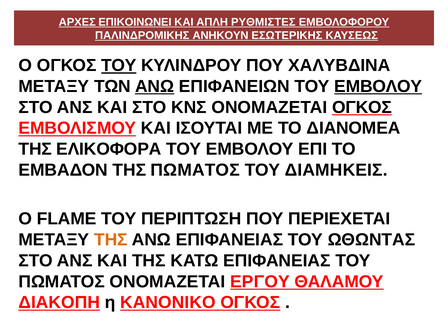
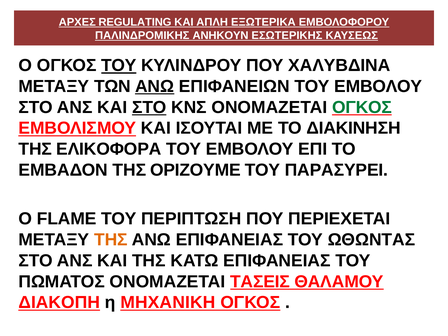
ΕΠΙΚΟΙΝΩΝΕΙ: ΕΠΙΚΟΙΝΩΝΕΙ -> REGULATING
ΡΥΘΜΙΣΤΕΣ: ΡΥΘΜΙΣΤΕΣ -> ΕΞΩΤΕΡΙΚΑ
ΕΜΒΟΛΟΥ at (378, 86) underline: present -> none
ΣΤΟ at (149, 107) underline: none -> present
ΟΓΚΟΣ at (362, 107) colour: black -> green
ΔΙΑΝΟΜΕΑ: ΔΙΑΝΟΜΕΑ -> ΔΙΑΚΙΝΗΣΗ
ΤΗΣ ΠΩΜΑΤΟΣ: ΠΩΜΑΤΟΣ -> ΟΡΙΖΟΥΜΕ
ΔΙΑΜΗΚΕΙΣ: ΔΙΑΜΗΚΕΙΣ -> ΠΑΡΑΣΥΡΕΙ
ΕΡΓΟΥ: ΕΡΓΟΥ -> ΤΑΣΕΙΣ
ΚΑΝΟΝΙΚΟ: ΚΑΝΟΝΙΚΟ -> ΜΗΧΑΝΙΚΗ
